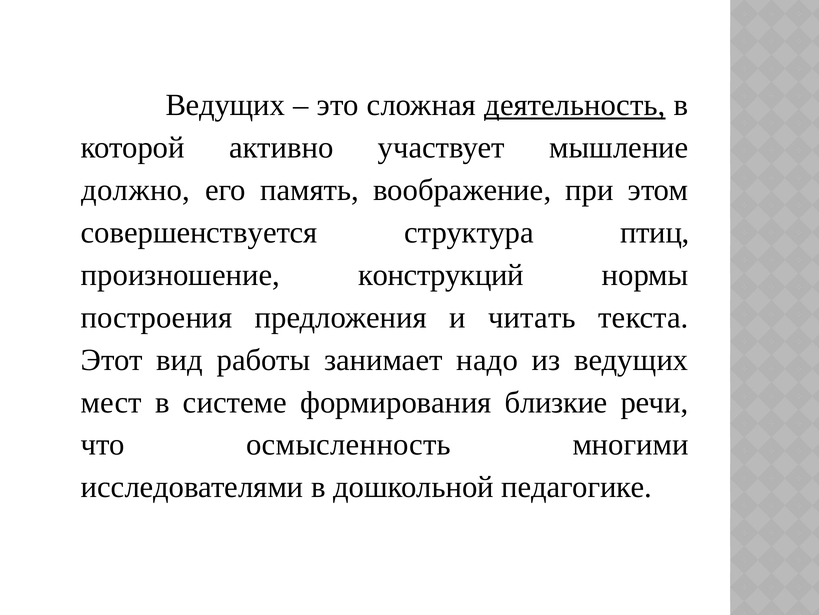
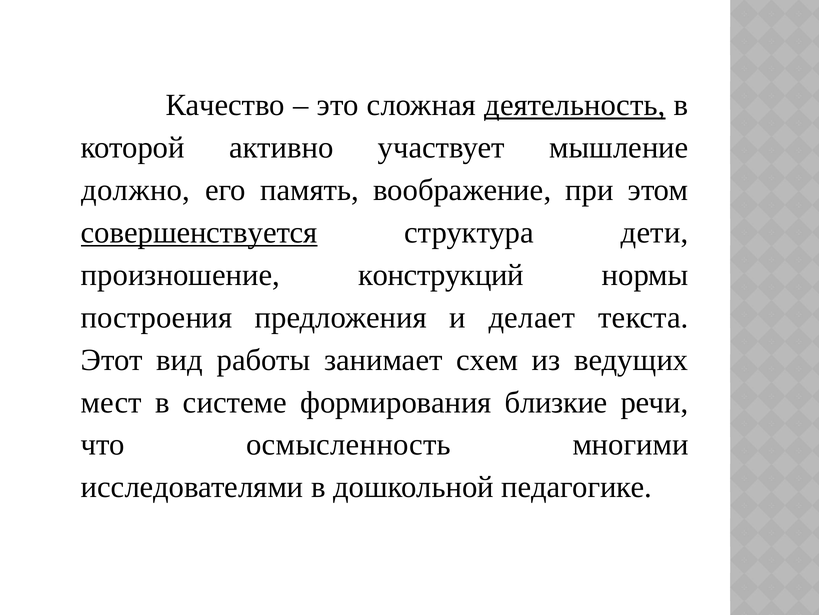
Ведущих at (225, 105): Ведущих -> Качество
совершенствуется underline: none -> present
птиц: птиц -> дети
читать: читать -> делает
надо: надо -> схем
